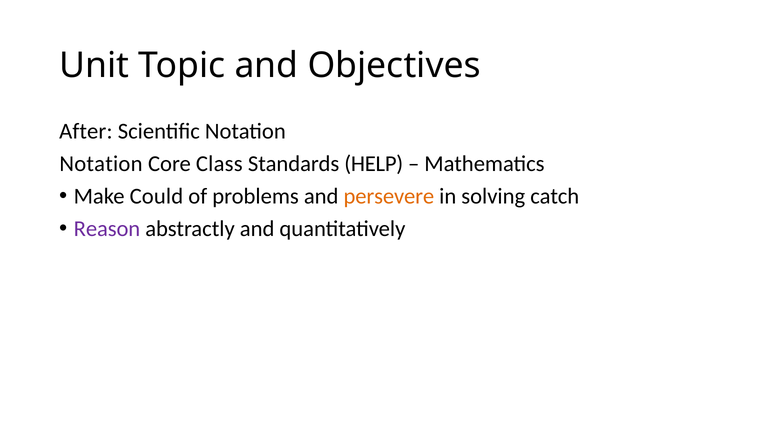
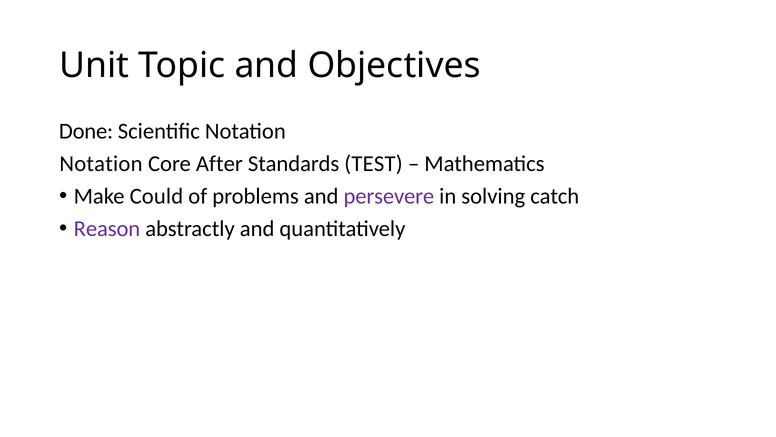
After: After -> Done
Class: Class -> After
HELP: HELP -> TEST
persevere colour: orange -> purple
